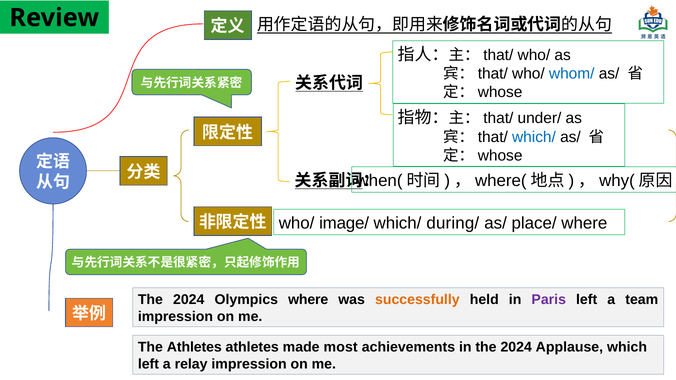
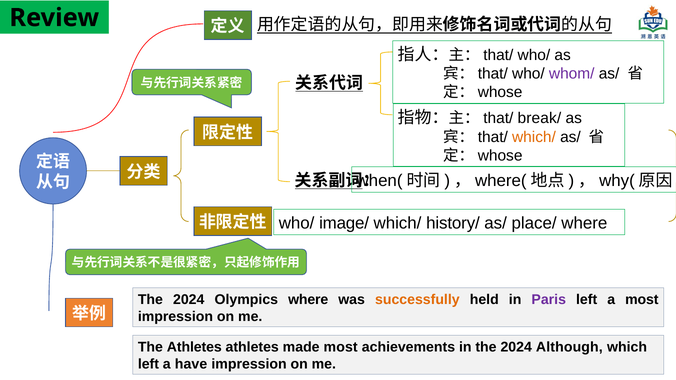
whom/ colour: blue -> purple
under/: under/ -> break/
which/ at (534, 137) colour: blue -> orange
during/: during/ -> history/
a team: team -> most
Applause: Applause -> Although
relay: relay -> have
